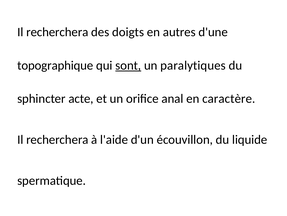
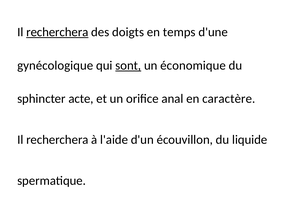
recherchera at (57, 32) underline: none -> present
autres: autres -> temps
topographique: topographique -> gynécologique
paralytiques: paralytiques -> économique
